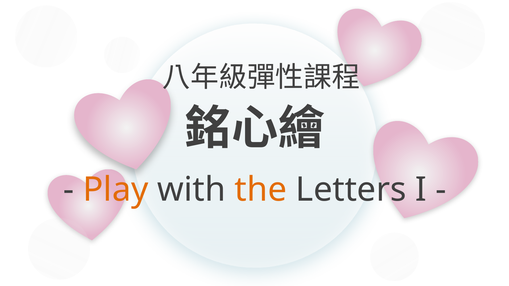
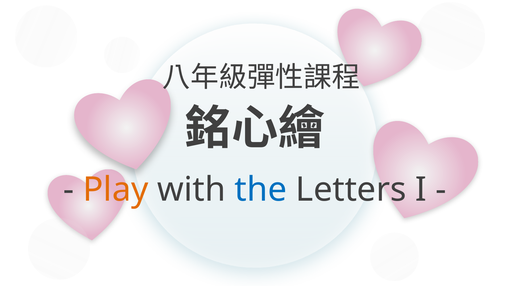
the colour: orange -> blue
